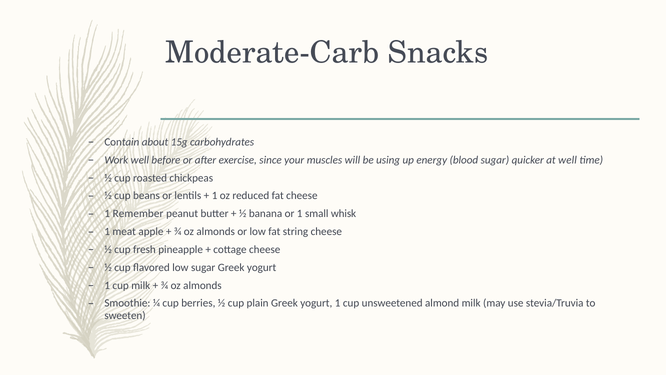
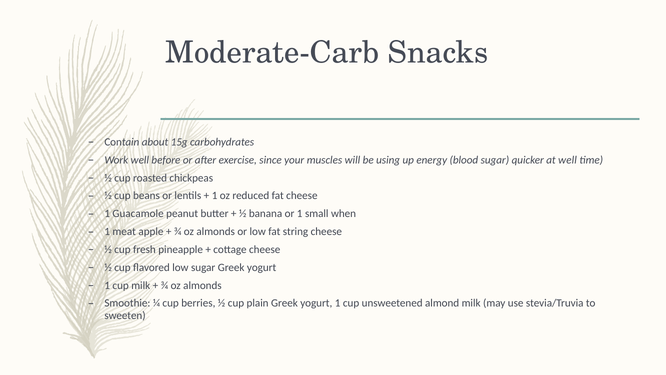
Remember: Remember -> Guacamole
whisk: whisk -> when
